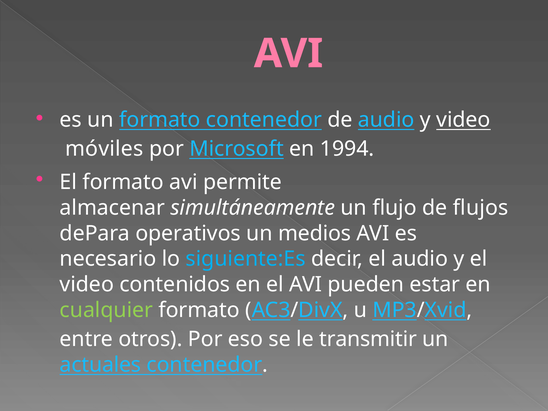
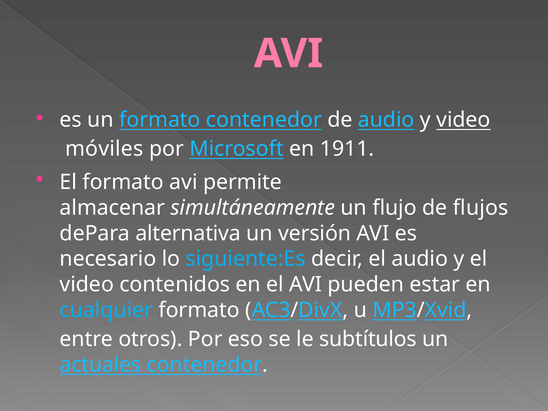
1994: 1994 -> 1911
operativos: operativos -> alternativa
medios: medios -> versión
cualquier colour: light green -> light blue
transmitir: transmitir -> subtítulos
